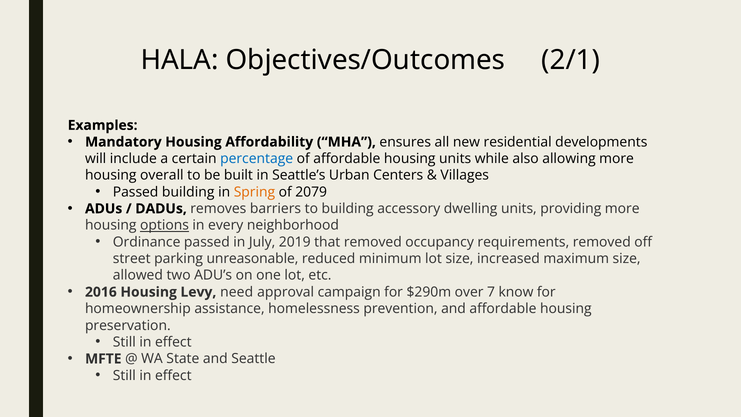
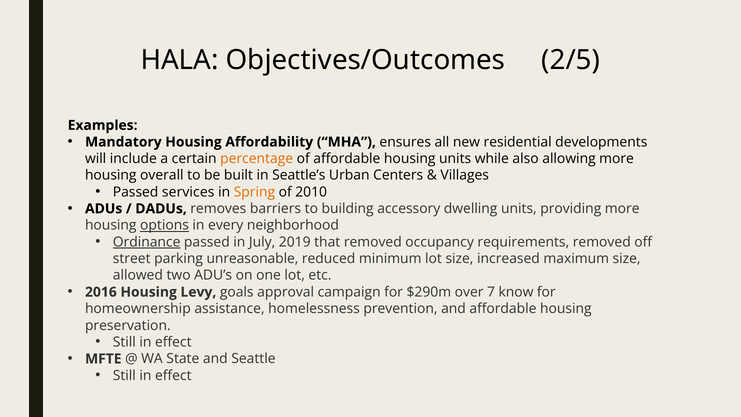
2/1: 2/1 -> 2/5
percentage colour: blue -> orange
Passed building: building -> services
2079: 2079 -> 2010
Ordinance underline: none -> present
need: need -> goals
